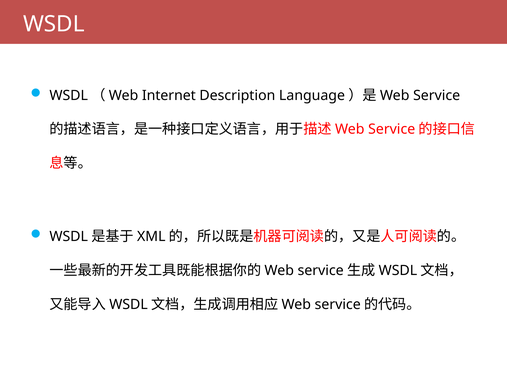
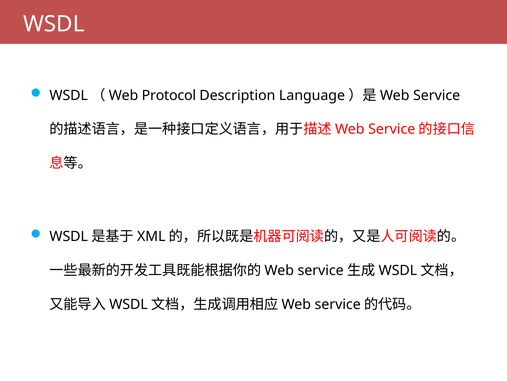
Internet: Internet -> Protocol
